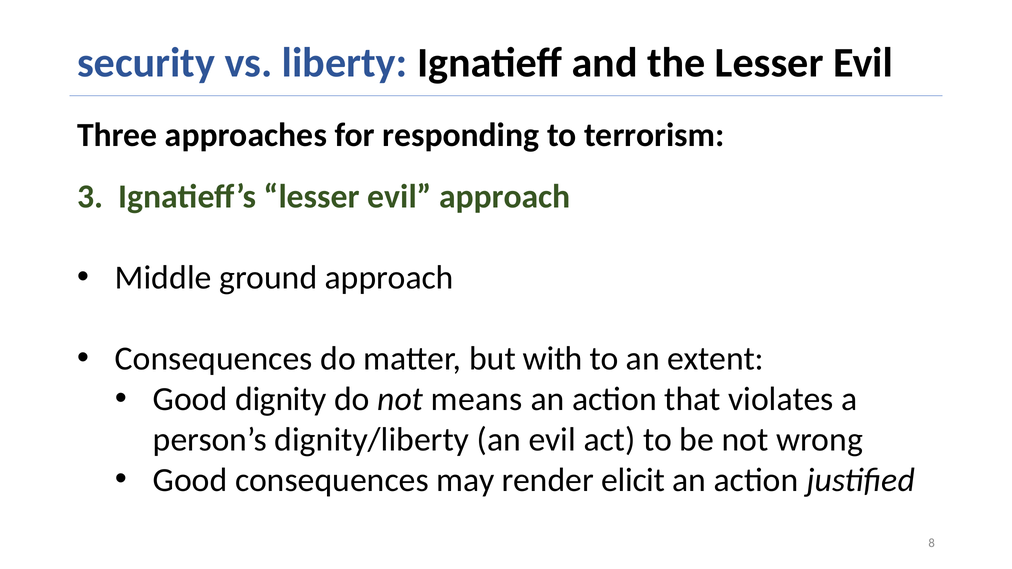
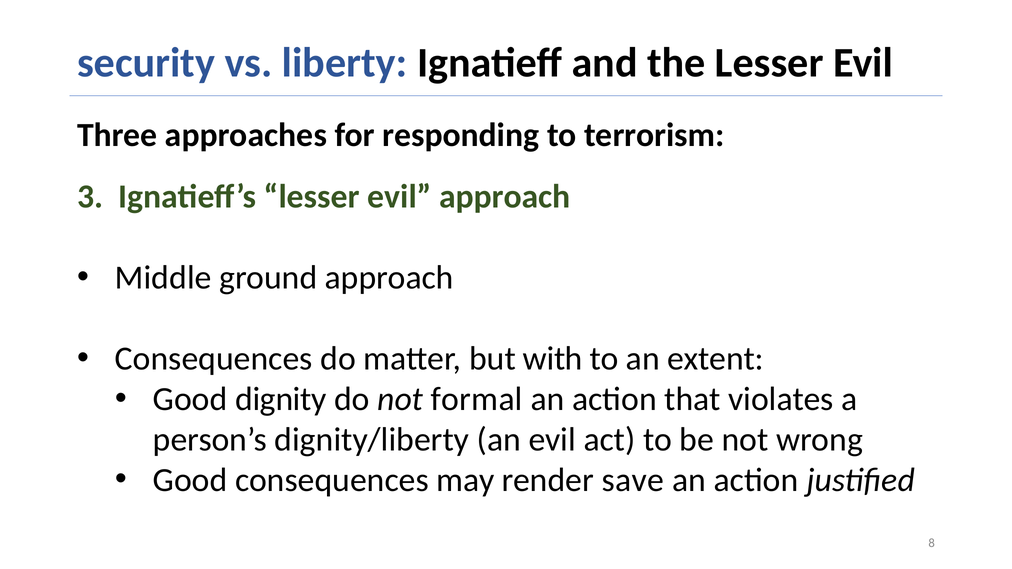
means: means -> formal
elicit: elicit -> save
